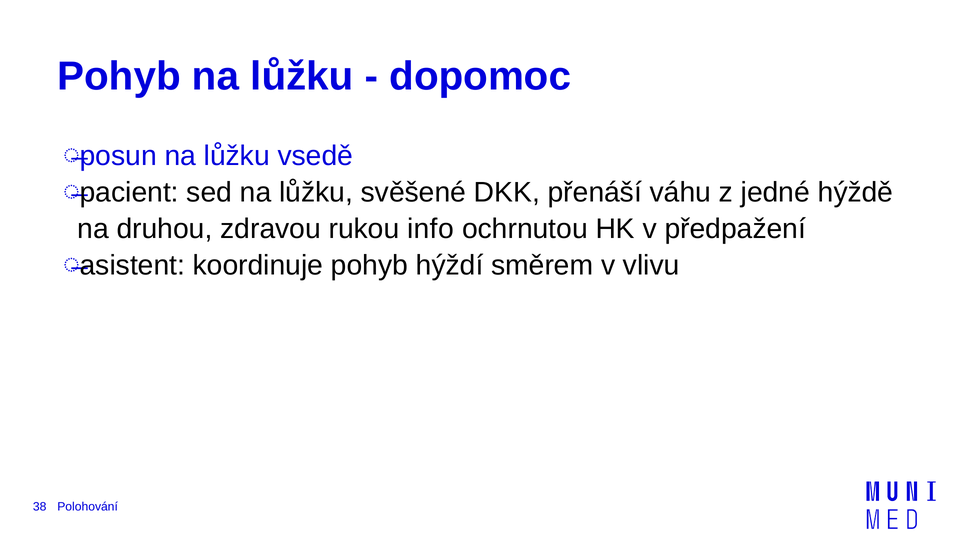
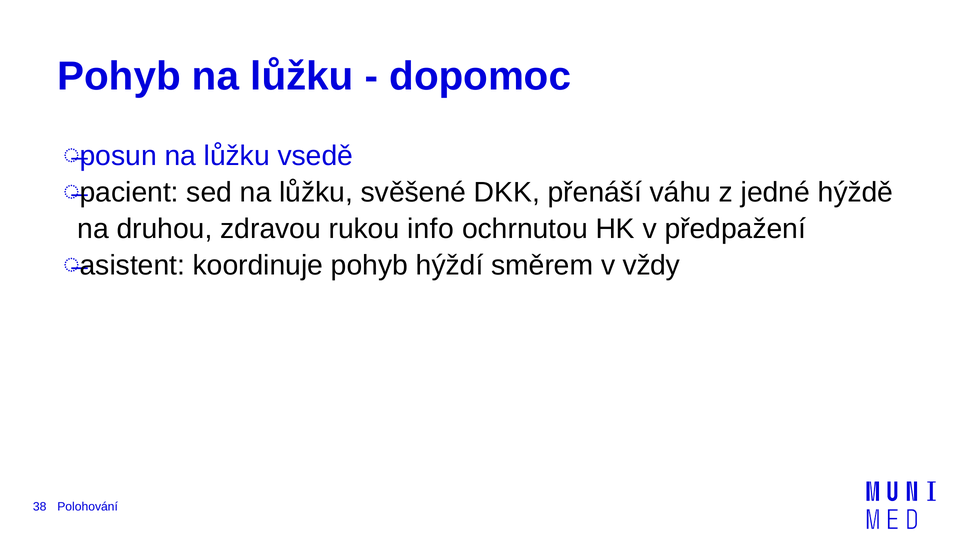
vlivu: vlivu -> vždy
